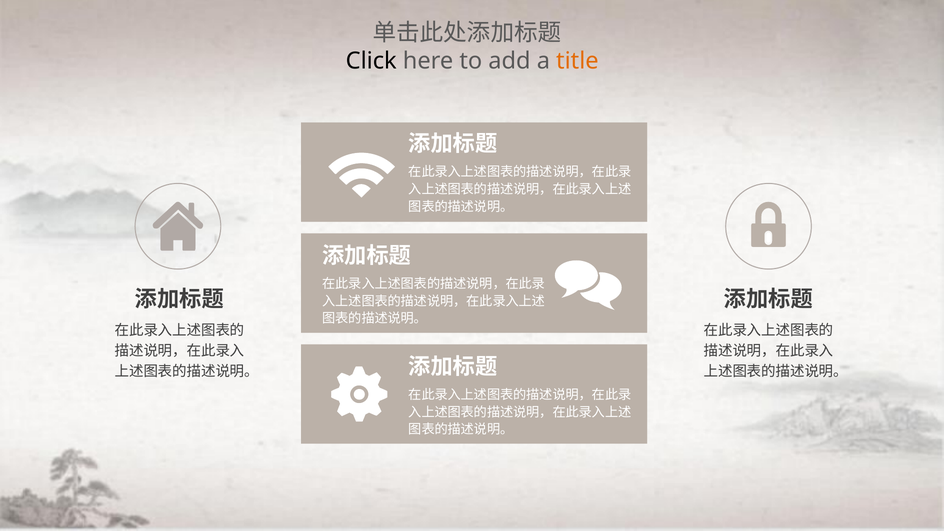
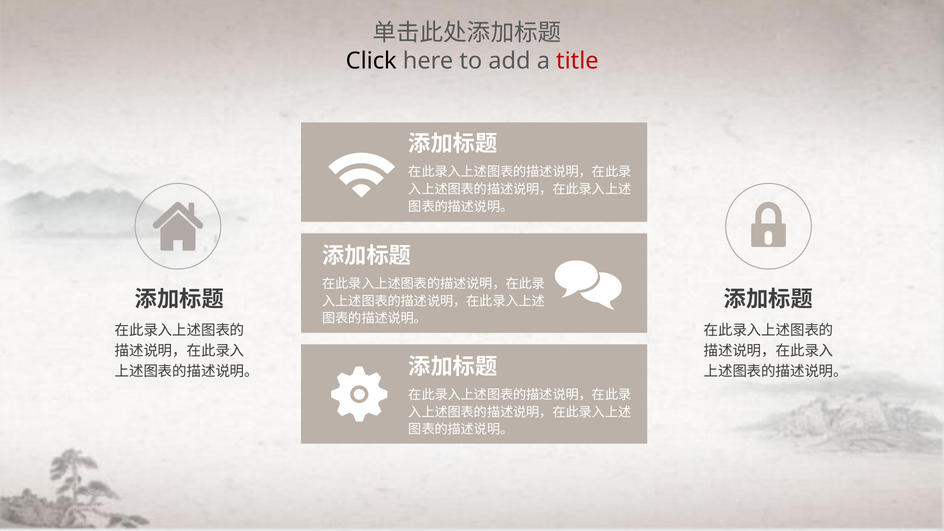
title colour: orange -> red
